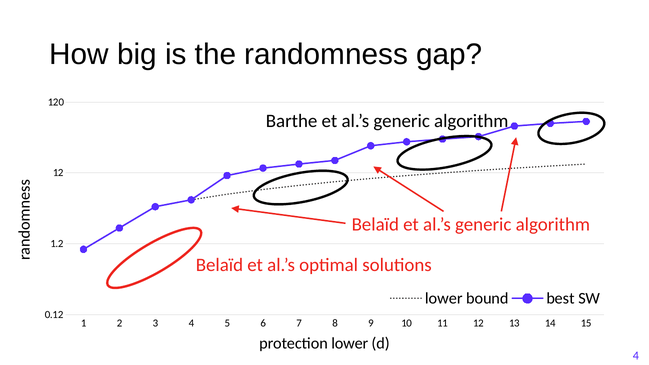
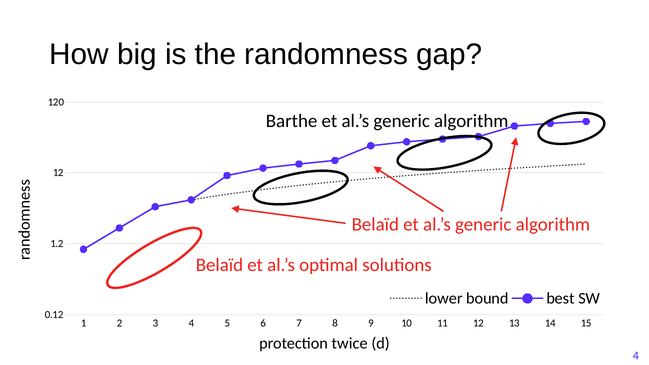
protection lower: lower -> twice
